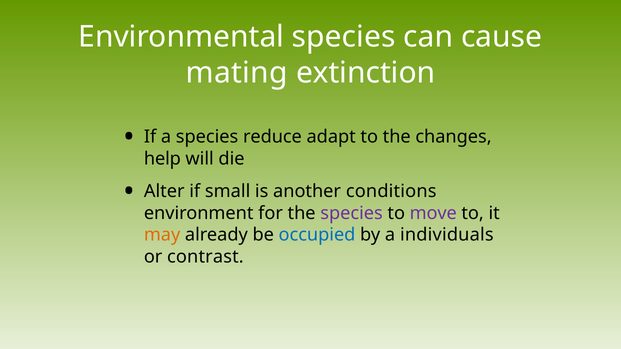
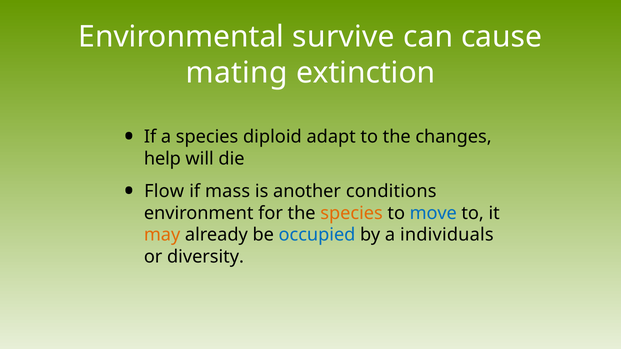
Environmental species: species -> survive
reduce: reduce -> diploid
Alter: Alter -> Flow
small: small -> mass
species at (352, 213) colour: purple -> orange
move colour: purple -> blue
contrast: contrast -> diversity
